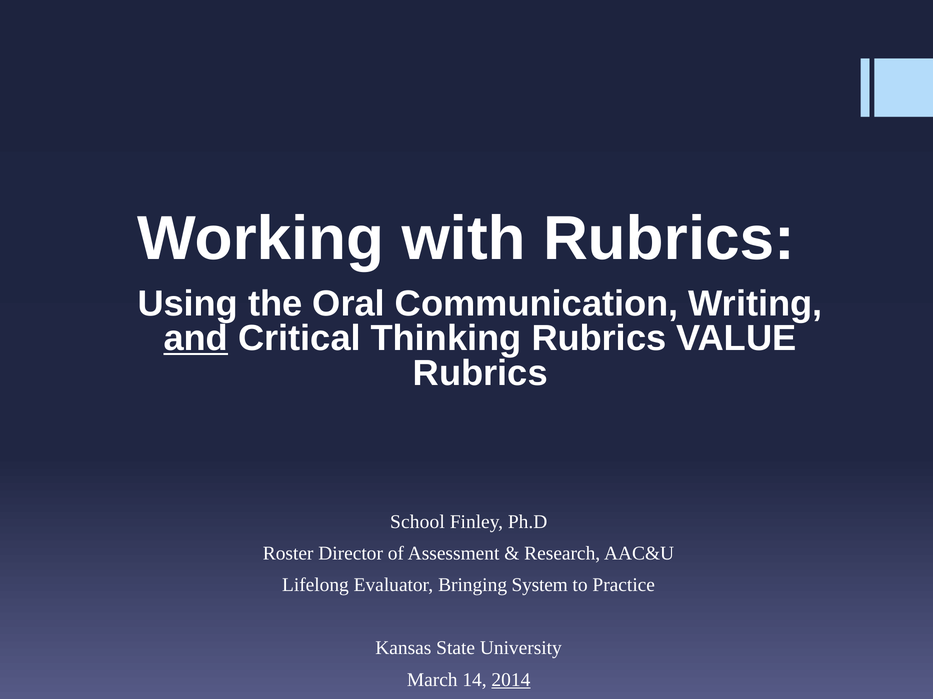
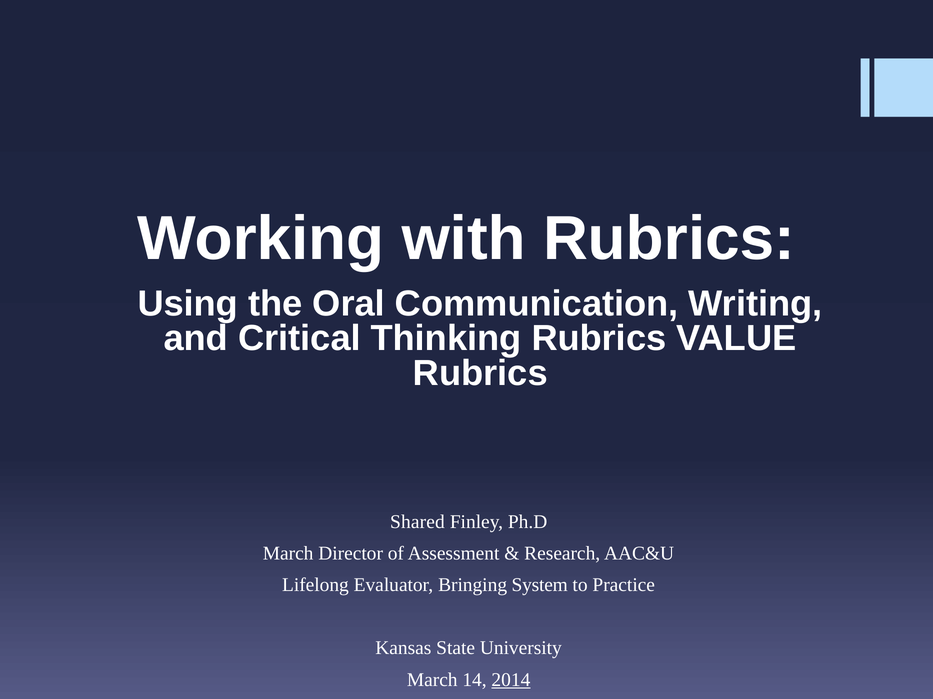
and underline: present -> none
School: School -> Shared
Roster at (288, 554): Roster -> March
